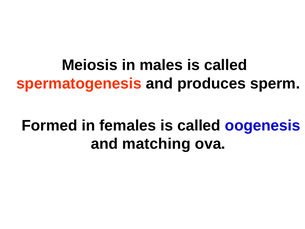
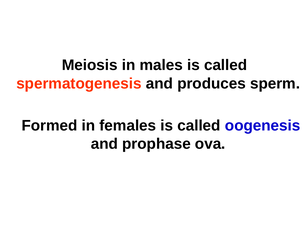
matching: matching -> prophase
